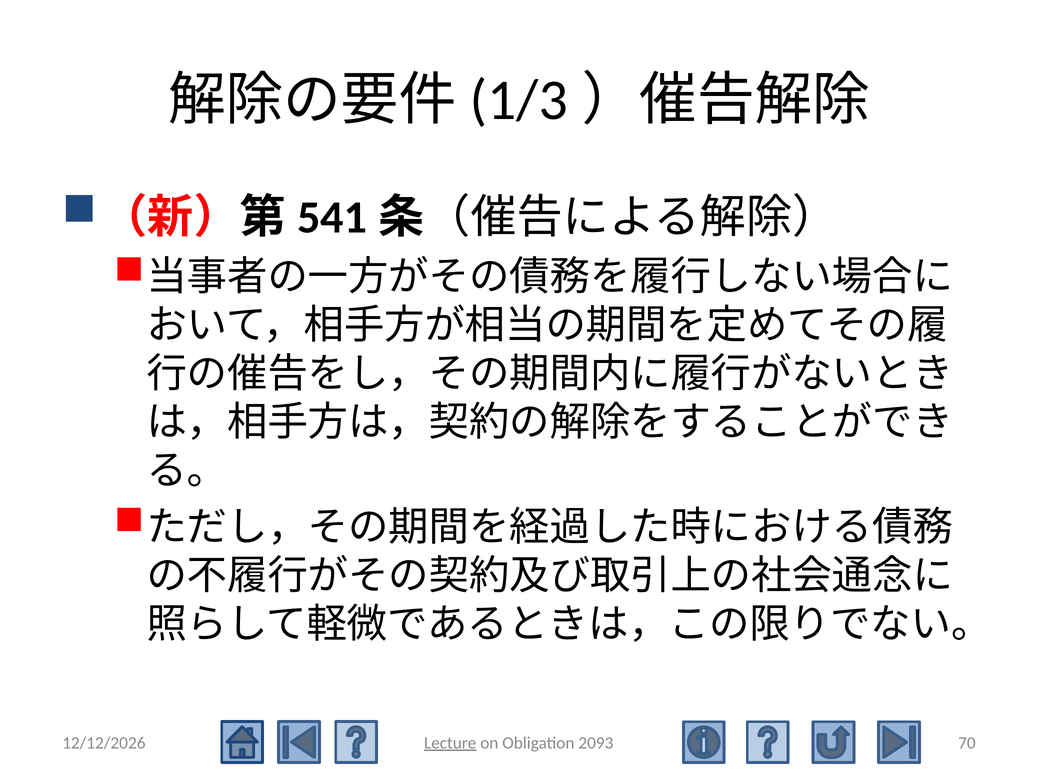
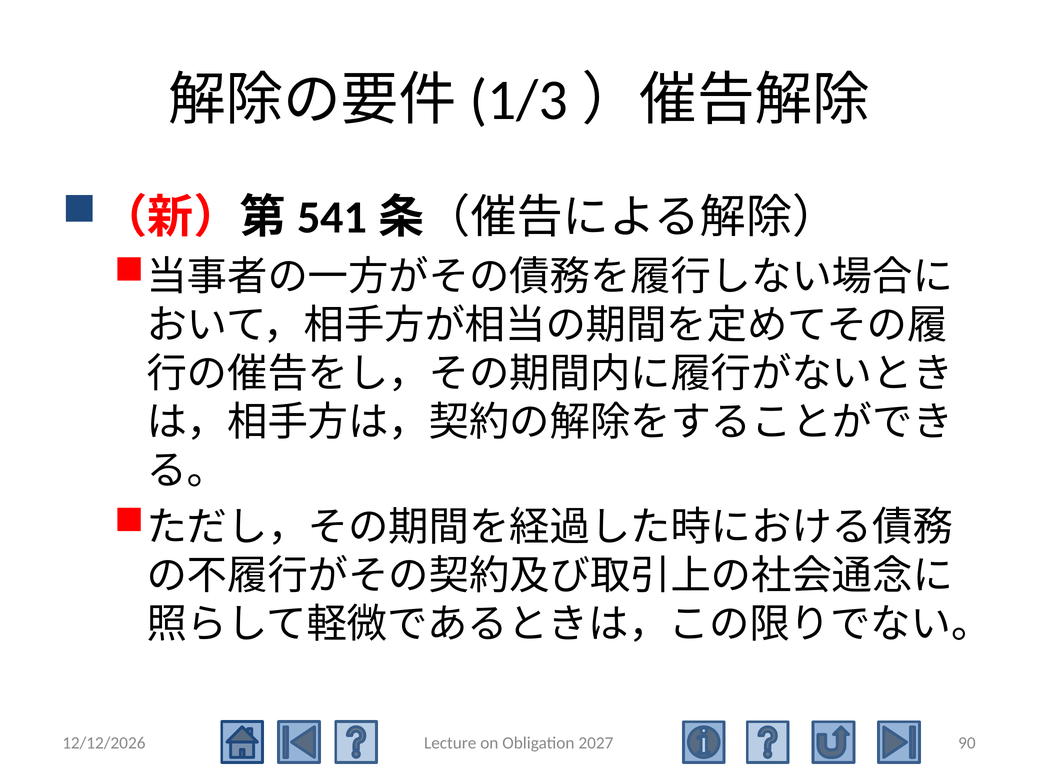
Lecture underline: present -> none
2093: 2093 -> 2027
70: 70 -> 90
